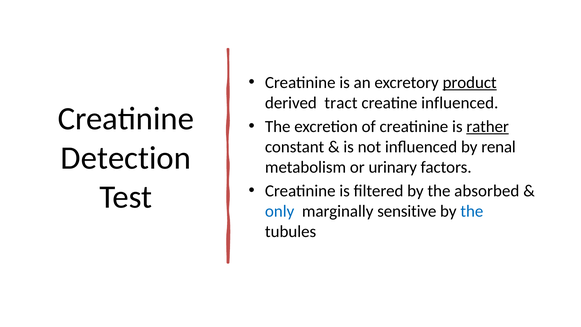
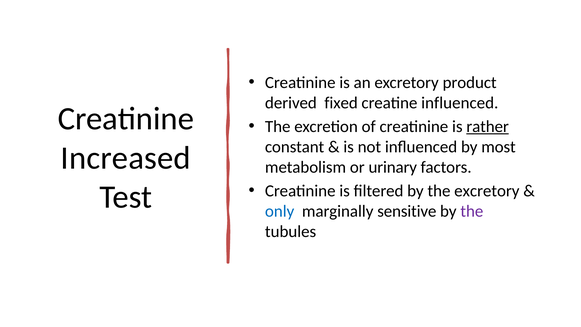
product underline: present -> none
tract: tract -> fixed
renal: renal -> most
Detection: Detection -> Increased
the absorbed: absorbed -> excretory
the at (472, 211) colour: blue -> purple
